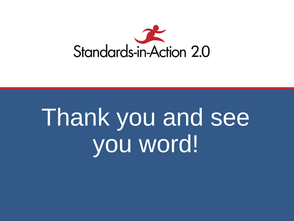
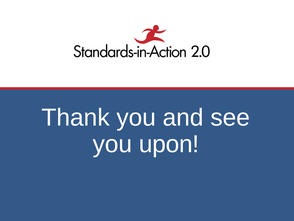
word: word -> upon
